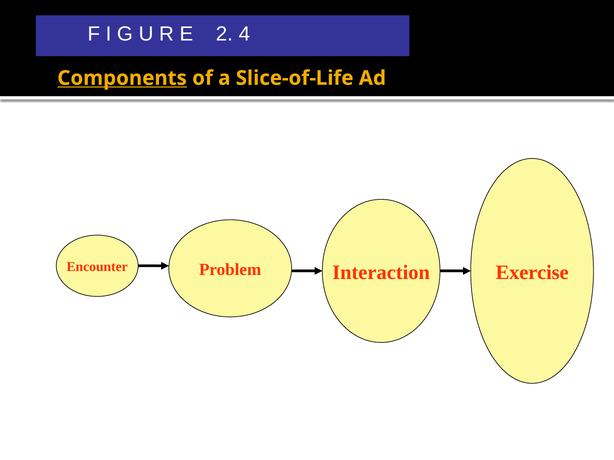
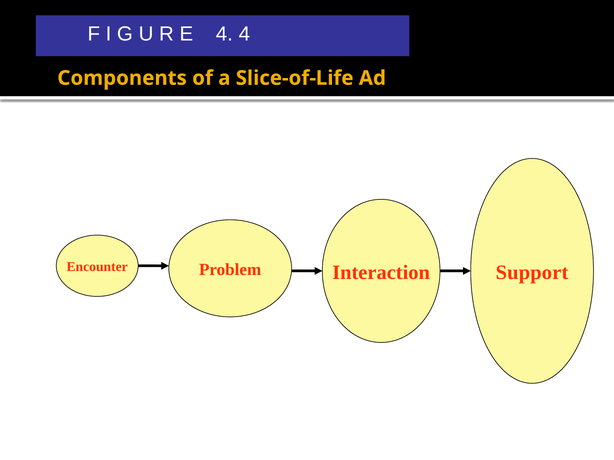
E 2: 2 -> 4
Components underline: present -> none
Exercise: Exercise -> Support
